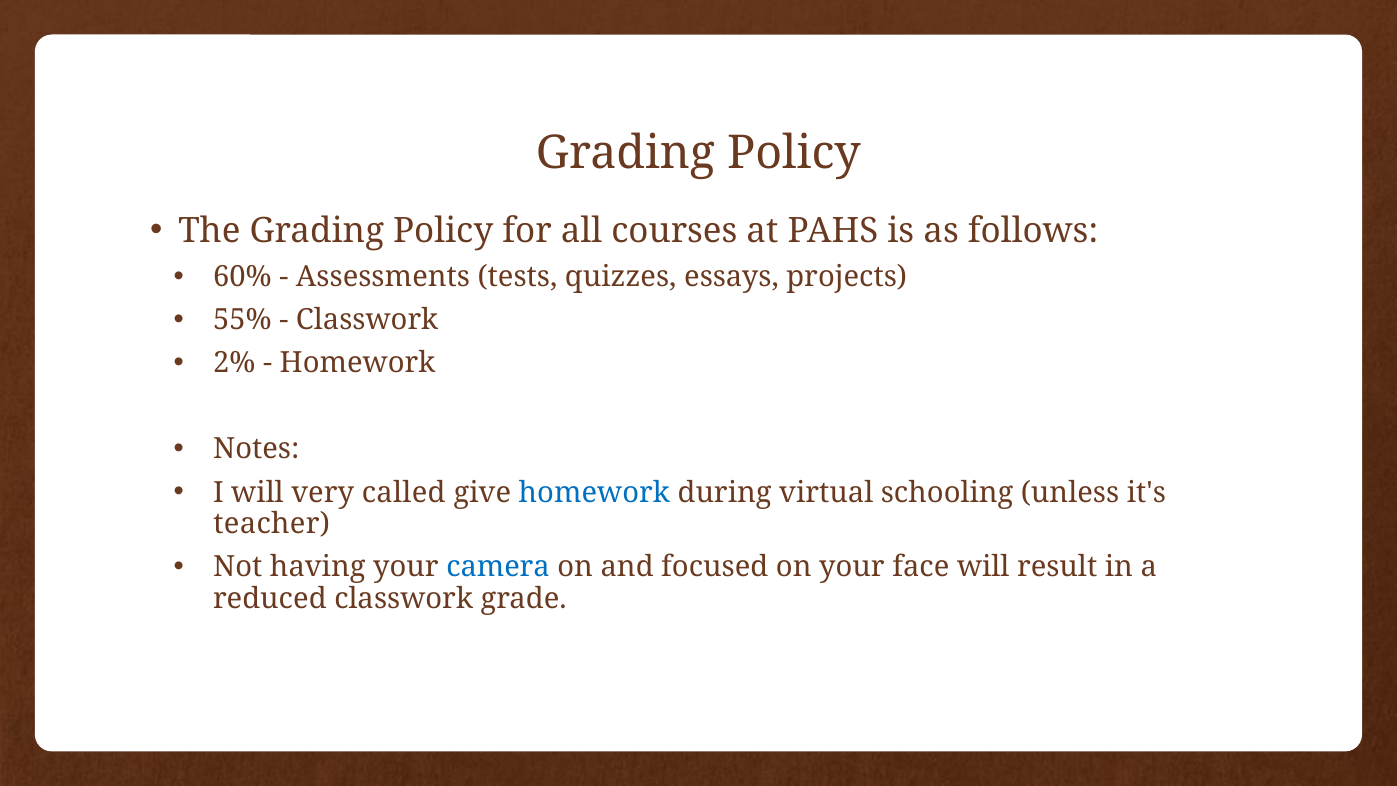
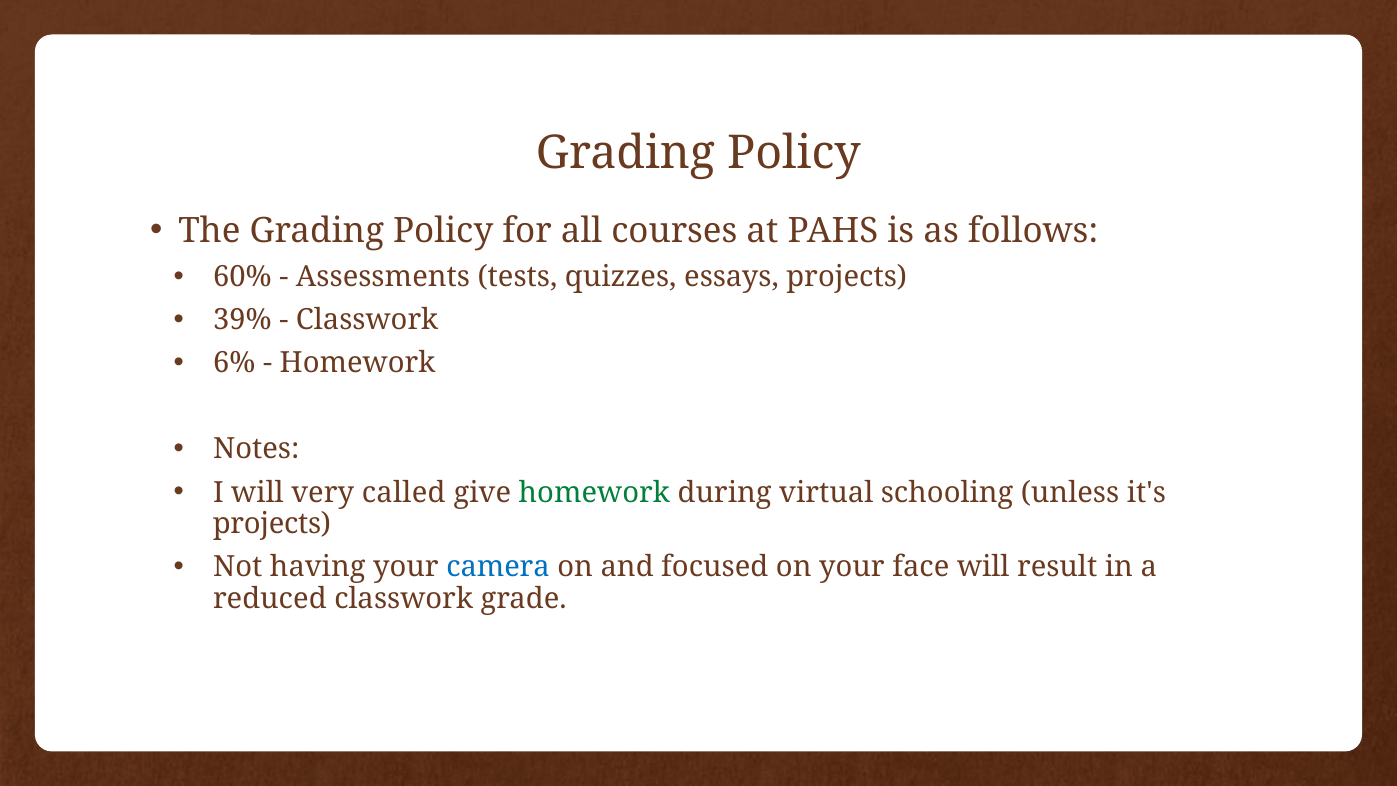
55%: 55% -> 39%
2%: 2% -> 6%
homework at (594, 492) colour: blue -> green
teacher at (272, 524): teacher -> projects
